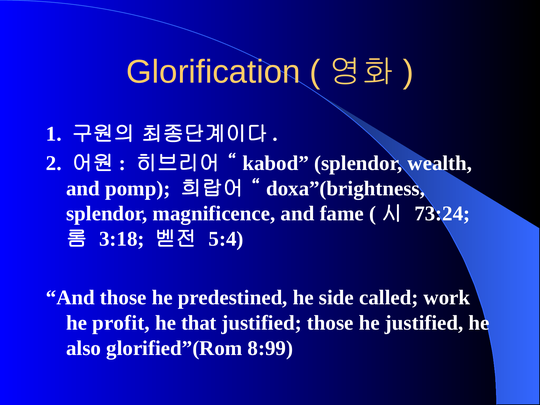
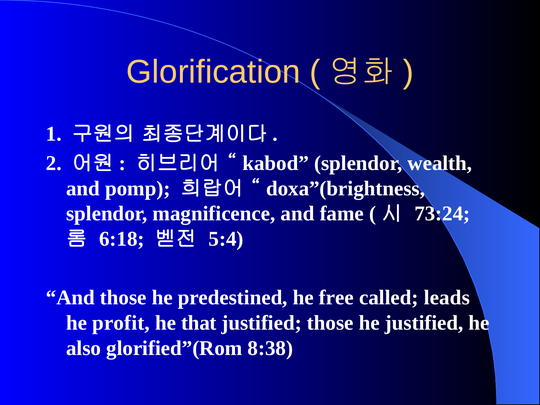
3:18: 3:18 -> 6:18
side: side -> free
work: work -> leads
8:99: 8:99 -> 8:38
